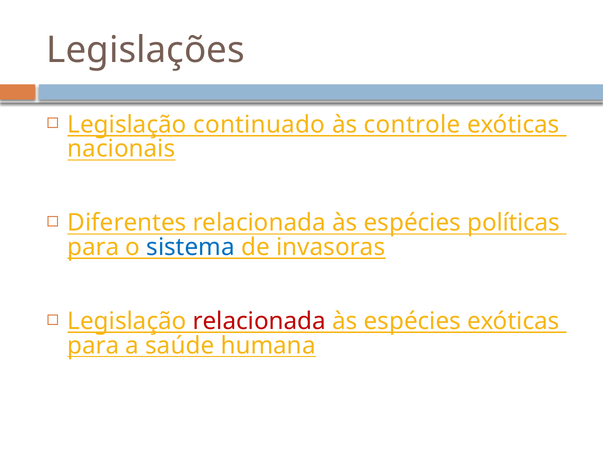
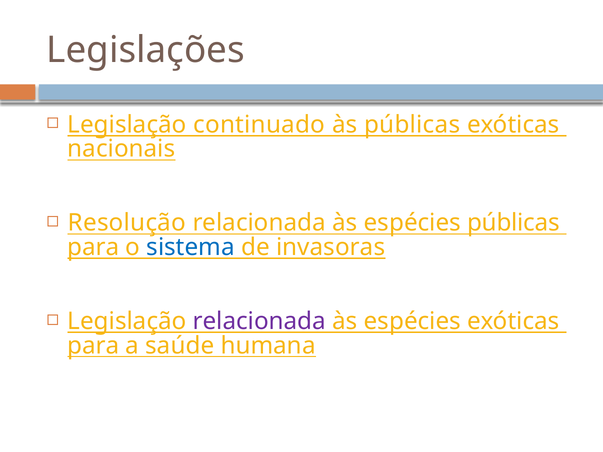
às controle: controle -> públicas
Diferentes: Diferentes -> Resolução
espécies políticas: políticas -> públicas
relacionada at (259, 321) colour: red -> purple
